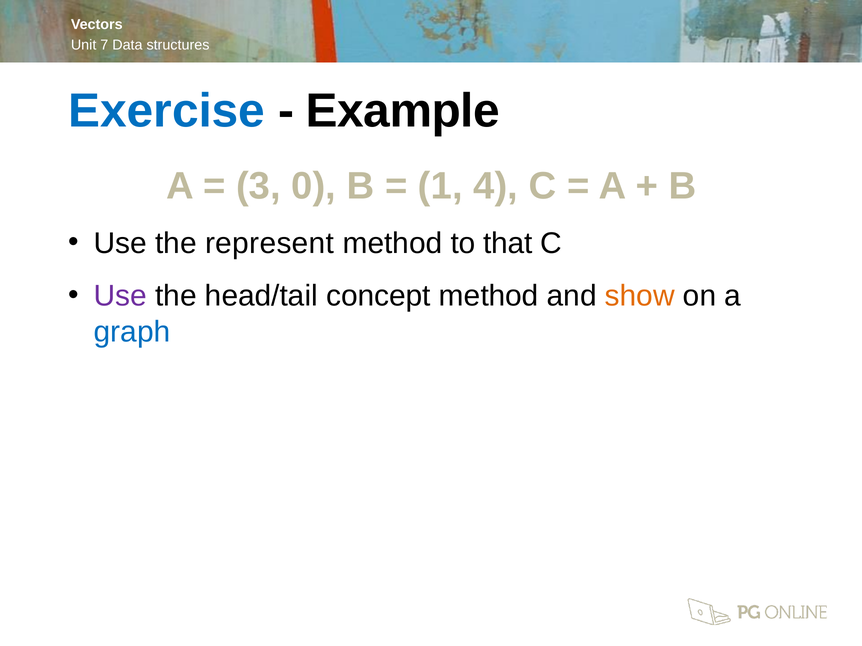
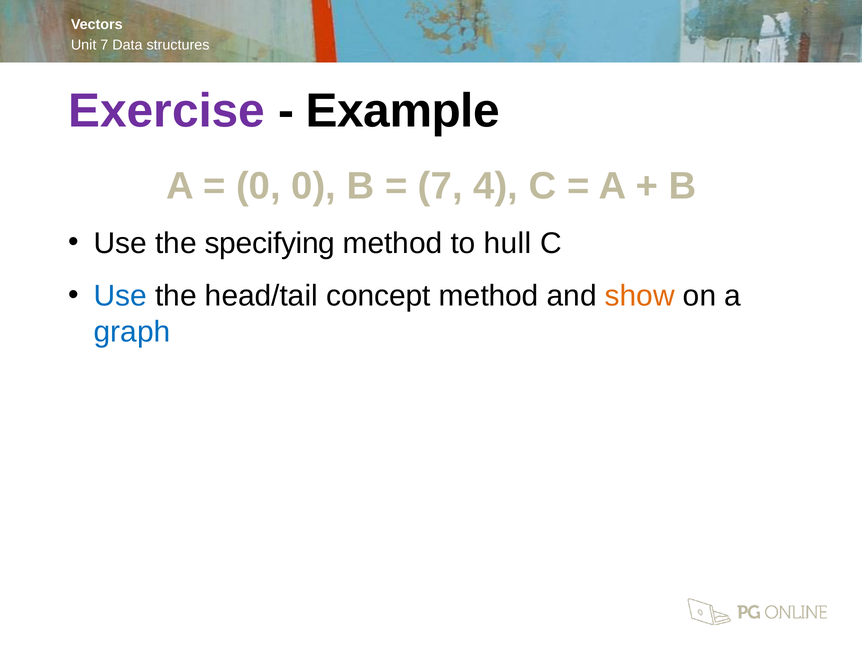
Exercise colour: blue -> purple
3 at (258, 186): 3 -> 0
1 at (440, 186): 1 -> 7
represent: represent -> specifying
that: that -> hull
Use at (120, 296) colour: purple -> blue
